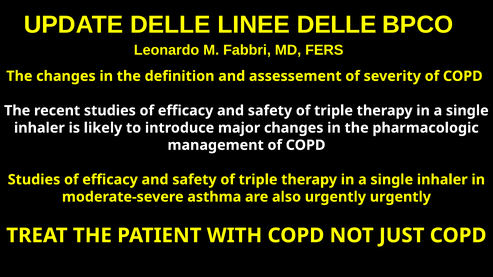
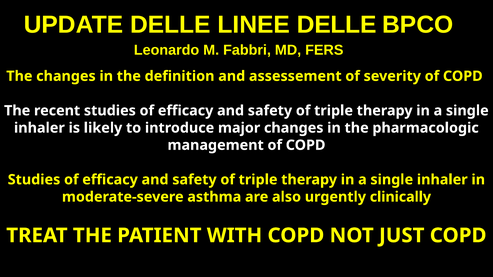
urgently urgently: urgently -> clinically
